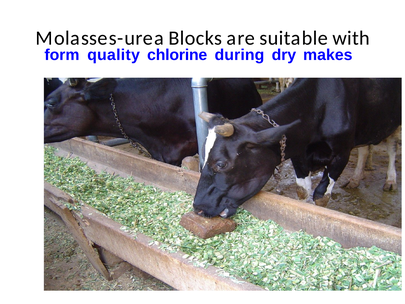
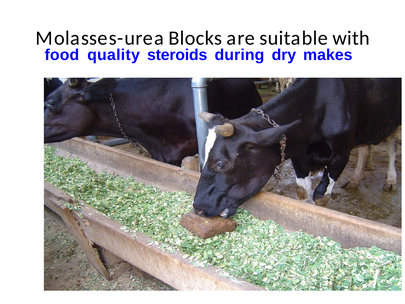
form: form -> food
chlorine: chlorine -> steroids
